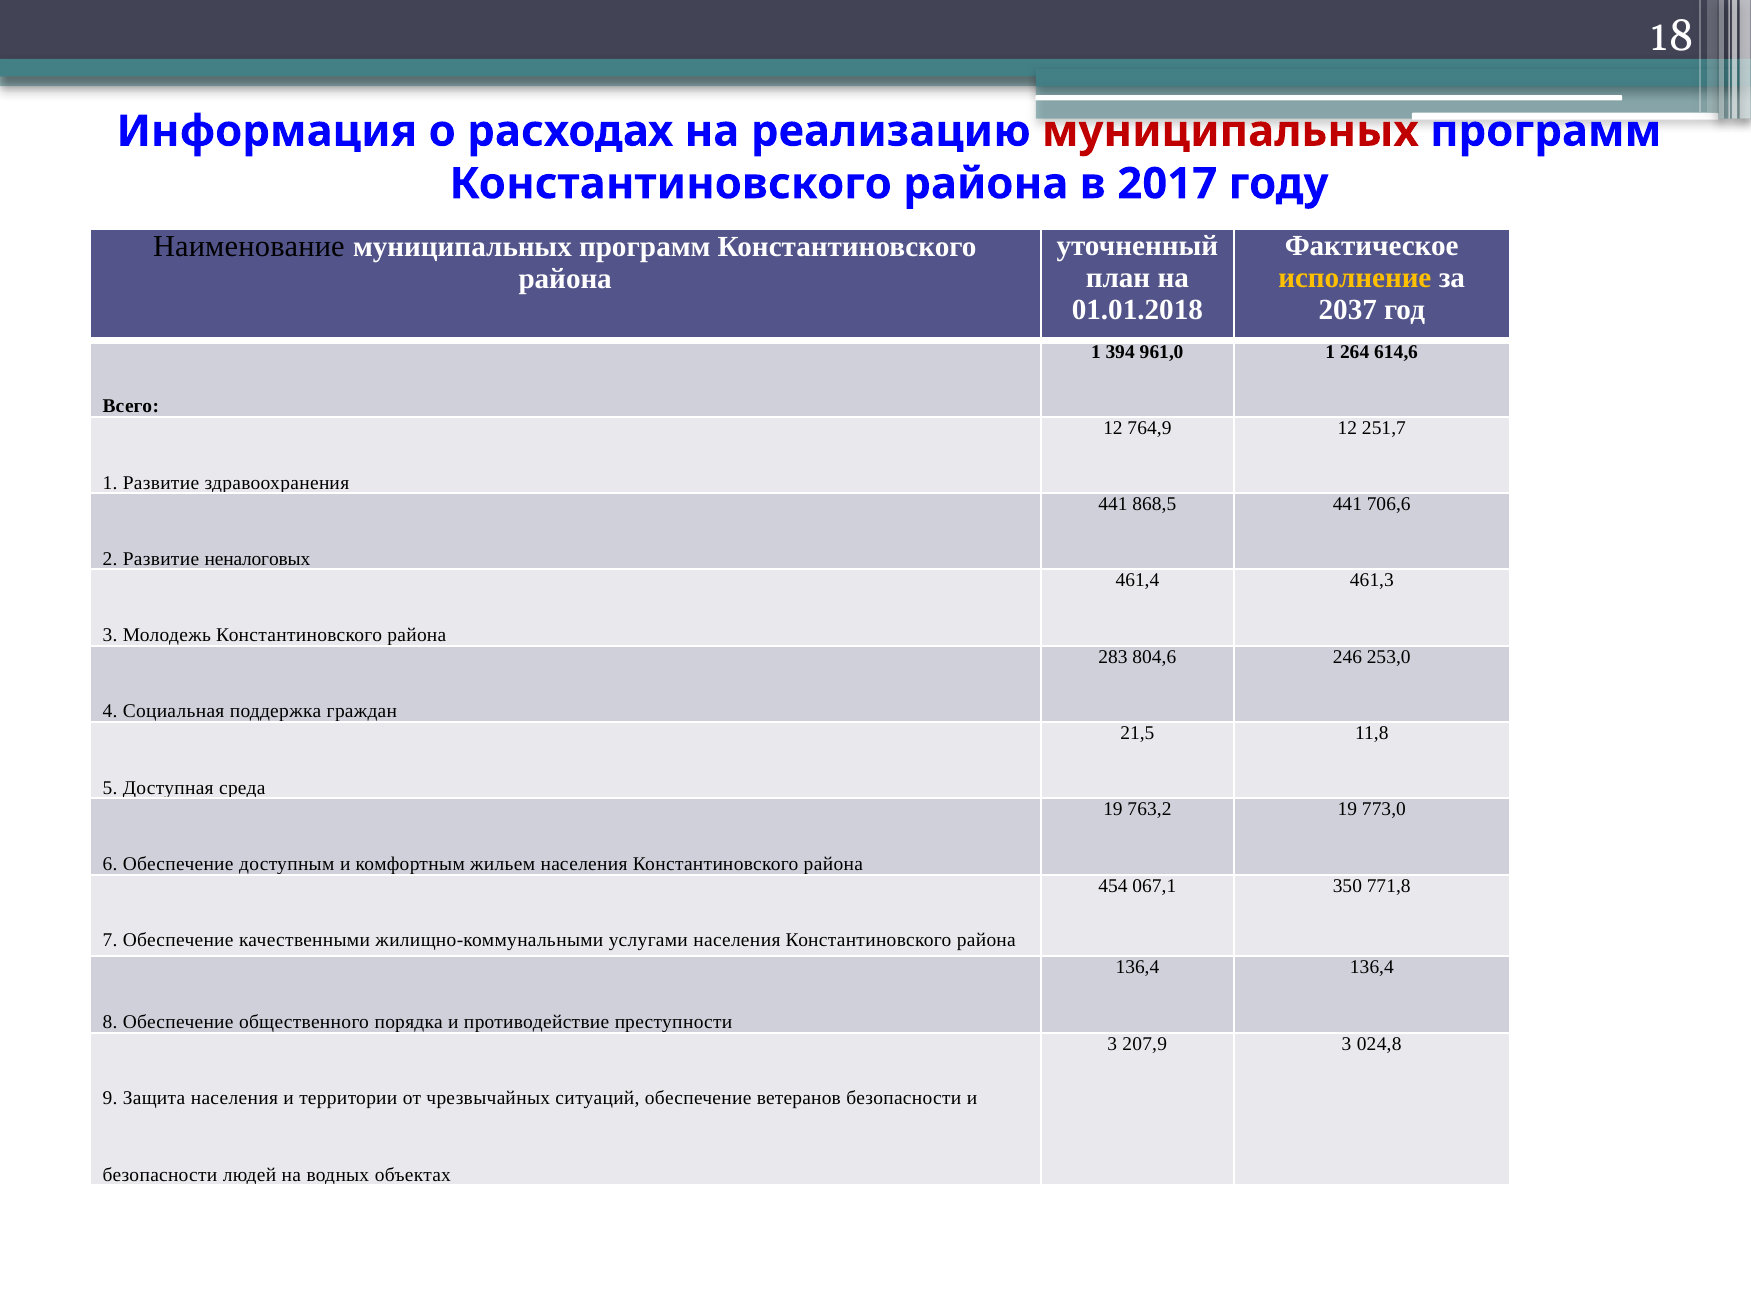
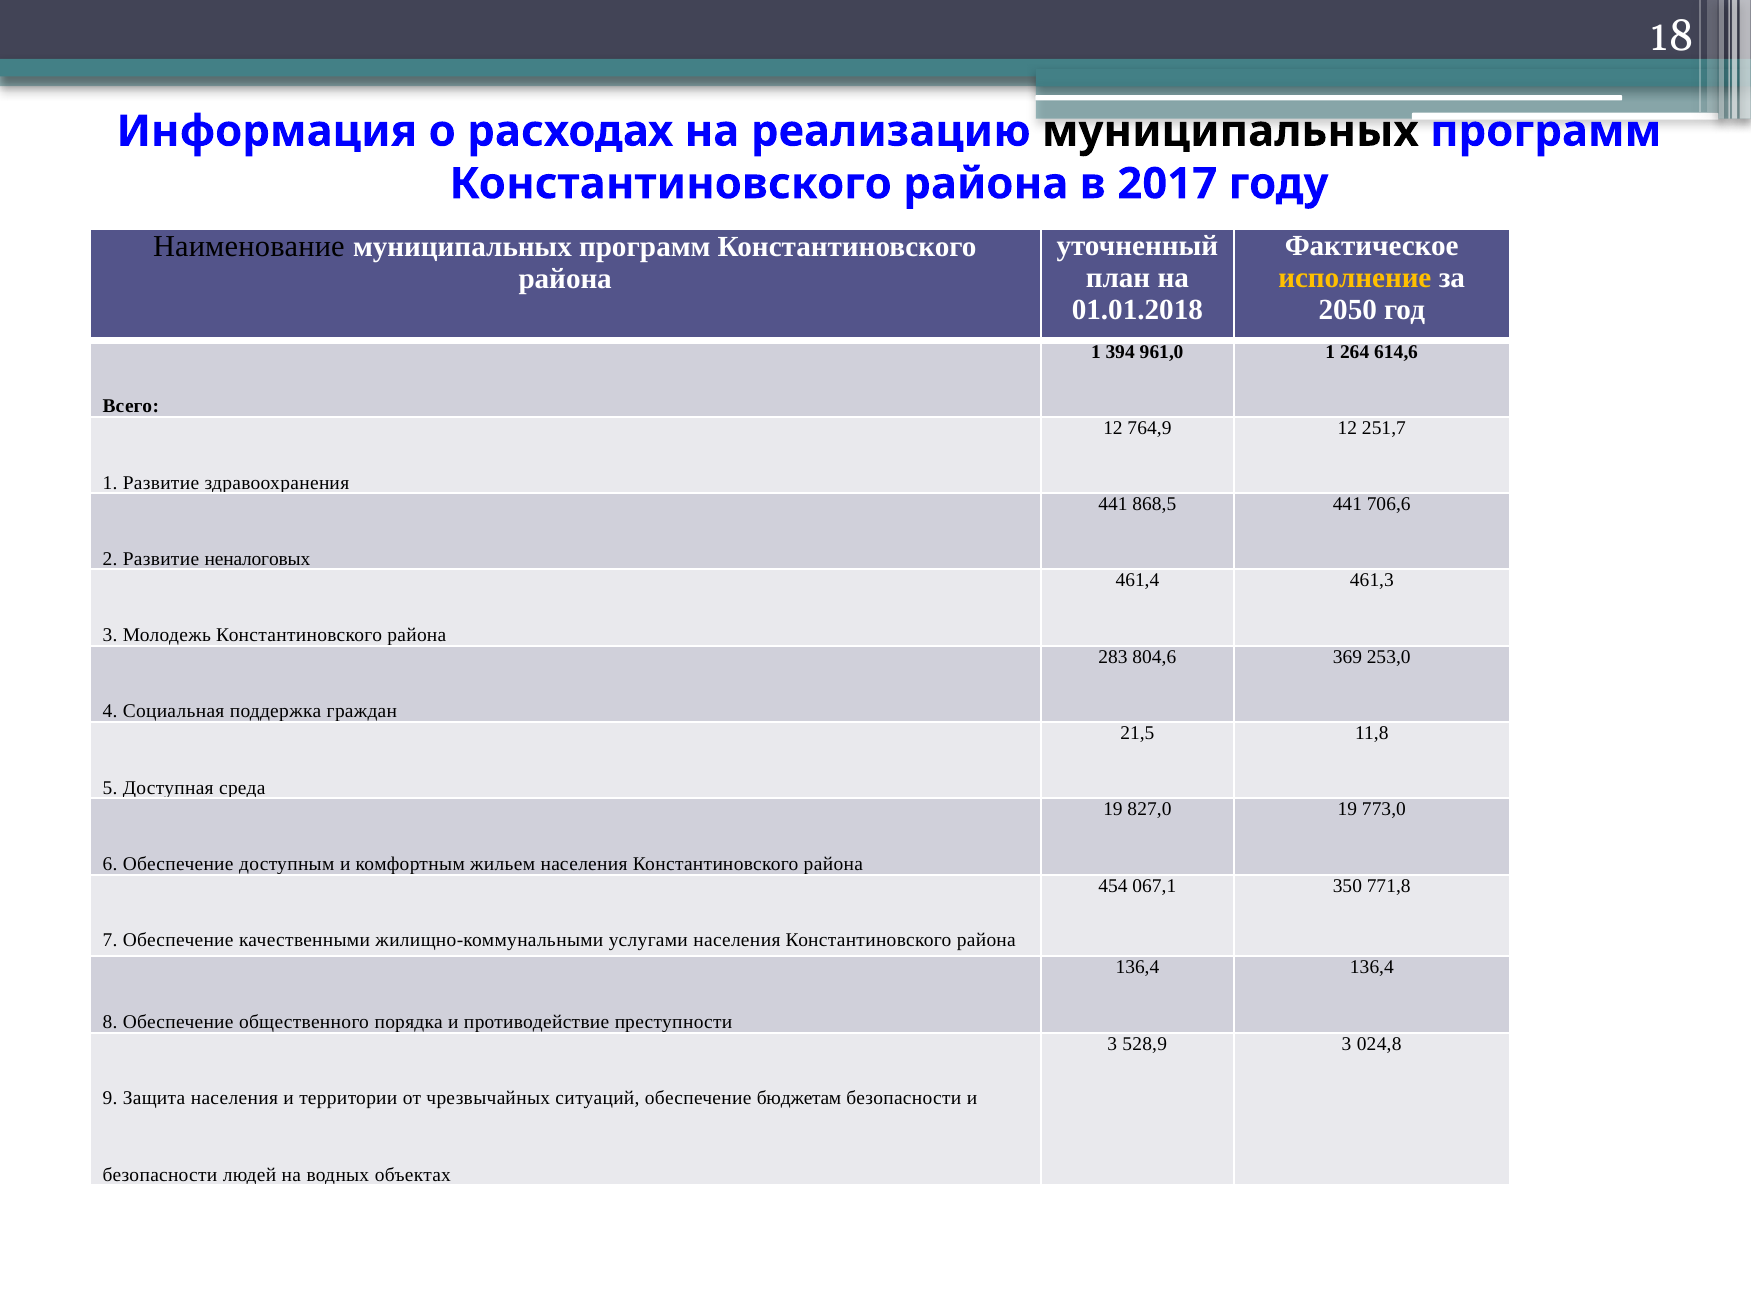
муниципальных at (1230, 131) colour: red -> black
2037: 2037 -> 2050
246: 246 -> 369
763,2: 763,2 -> 827,0
207,9: 207,9 -> 528,9
ветеранов: ветеранов -> бюджетам
